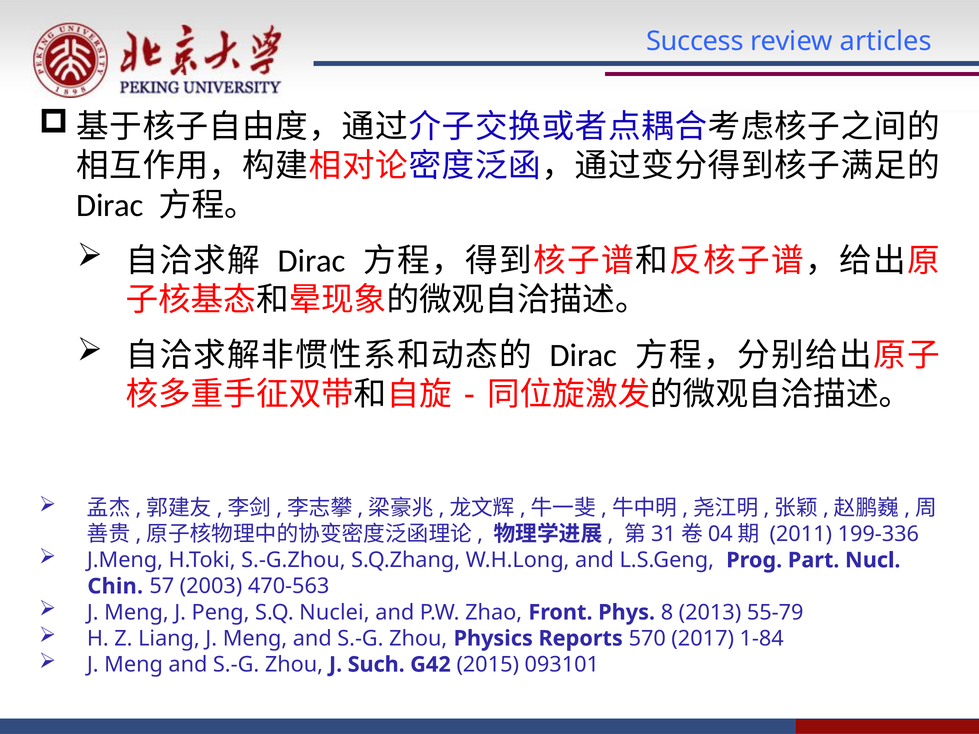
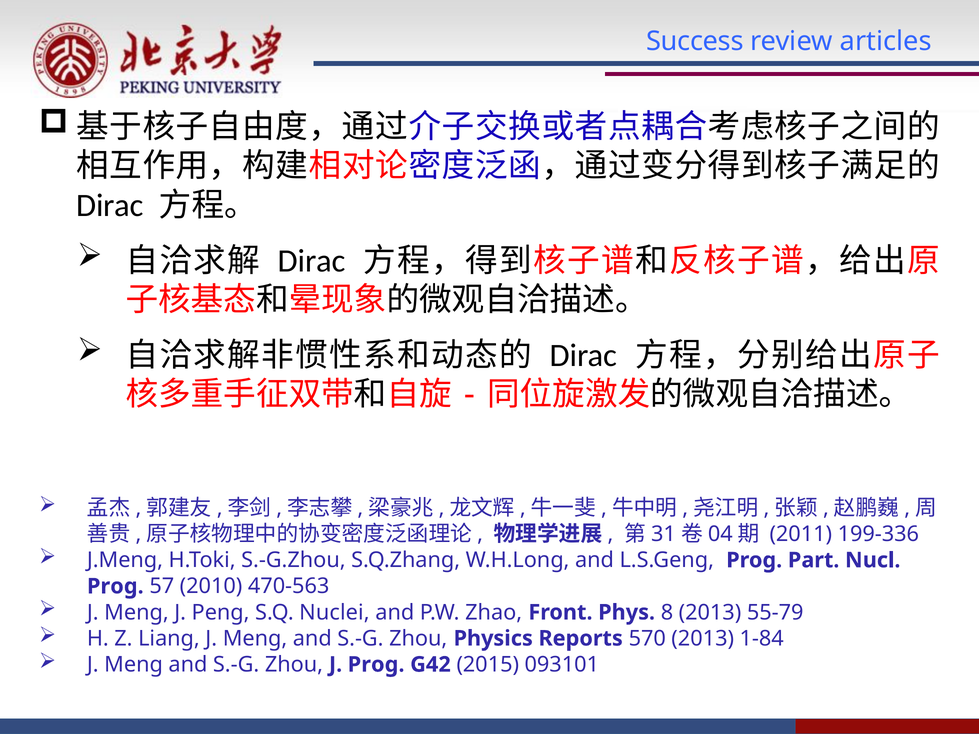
Chin at (115, 586): Chin -> Prog
2003: 2003 -> 2010
570 2017: 2017 -> 2013
J Such: Such -> Prog
